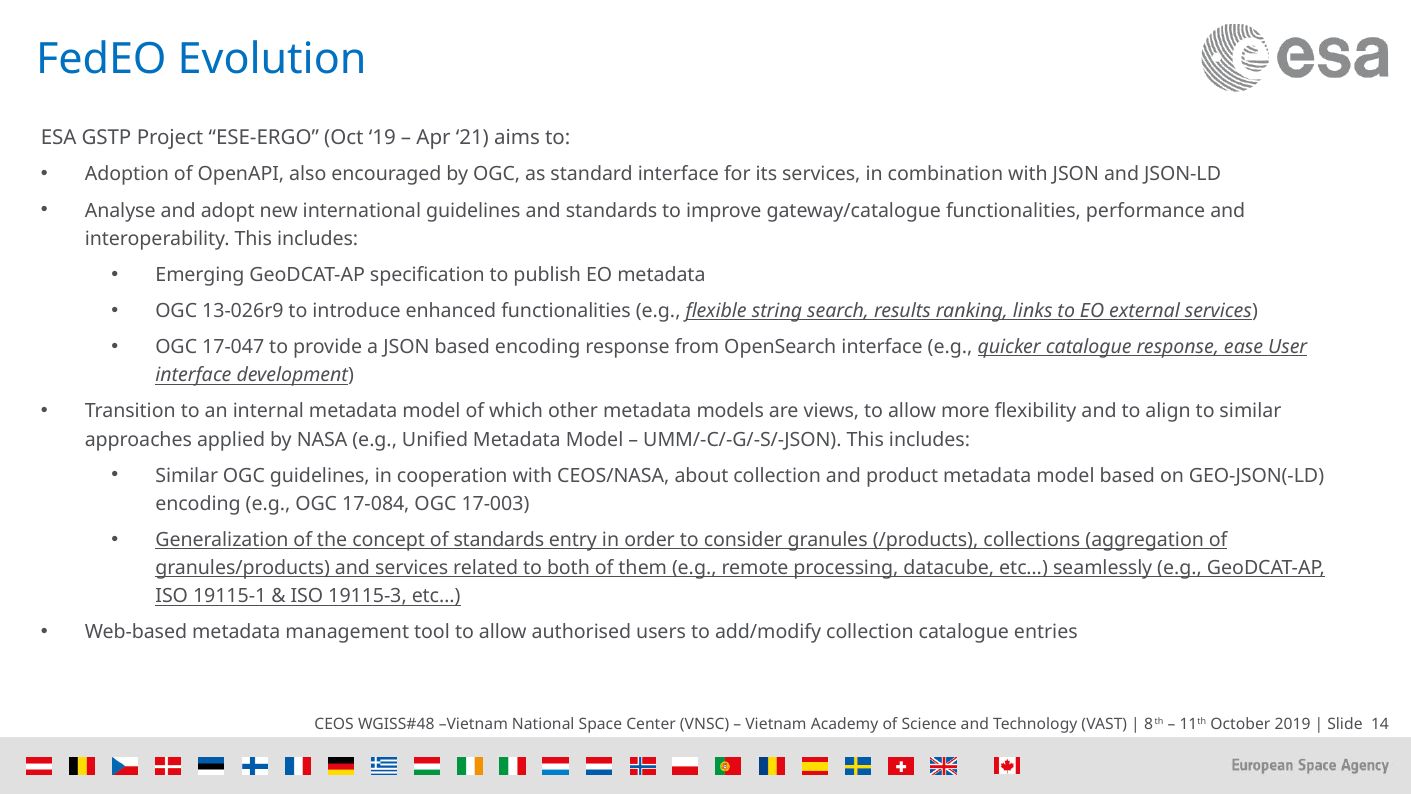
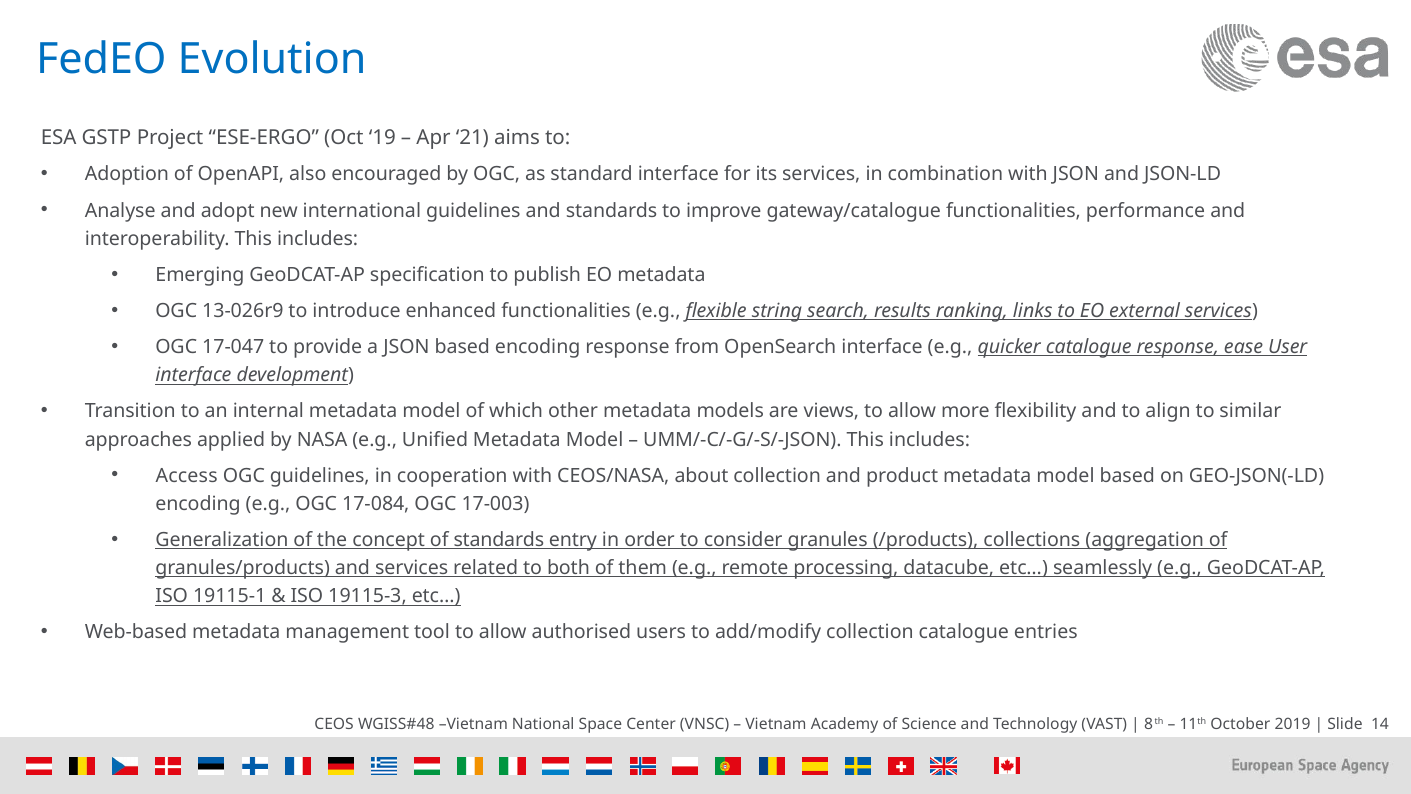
Similar at (187, 475): Similar -> Access
